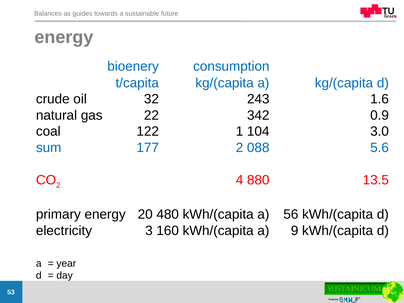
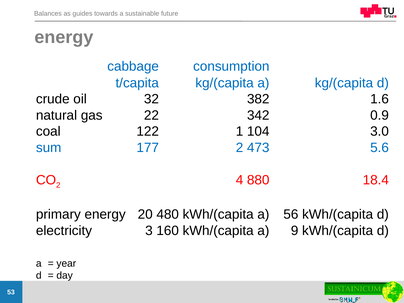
bioenery: bioenery -> cabbage
243: 243 -> 382
088: 088 -> 473
13.5: 13.5 -> 18.4
